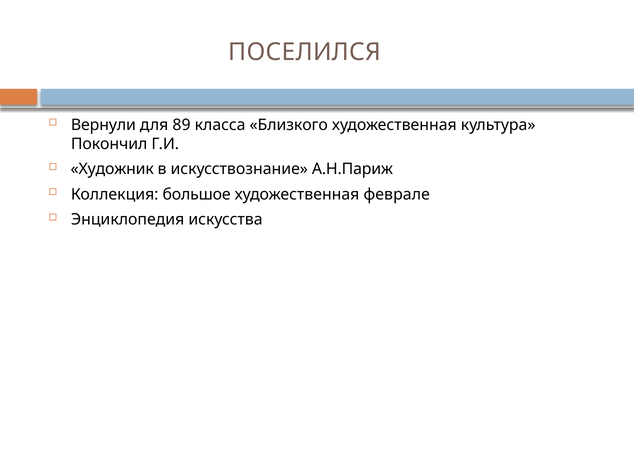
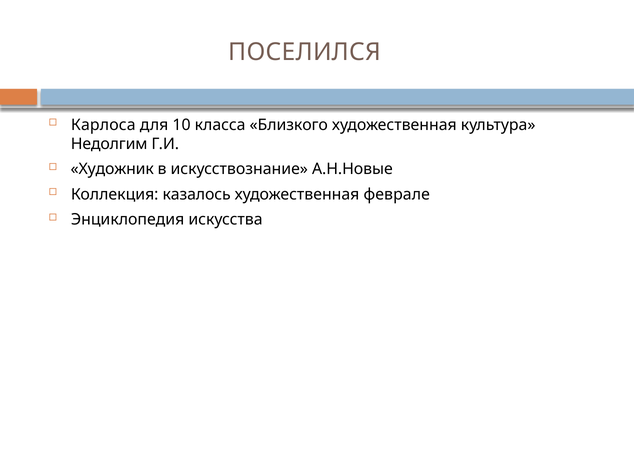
Вернули: Вернули -> Карлоса
89: 89 -> 10
Покончил: Покончил -> Недолгим
А.Н.Париж: А.Н.Париж -> А.Н.Новые
большое: большое -> казалось
